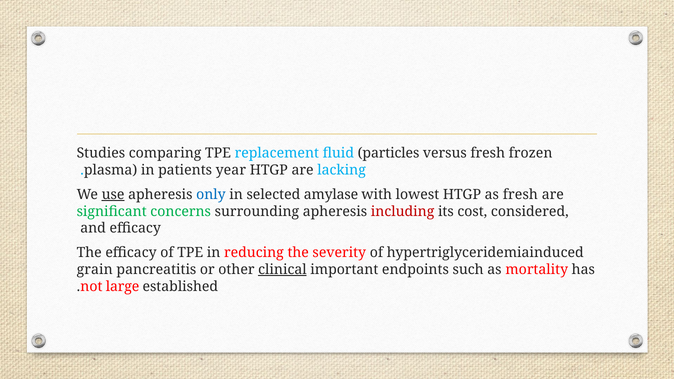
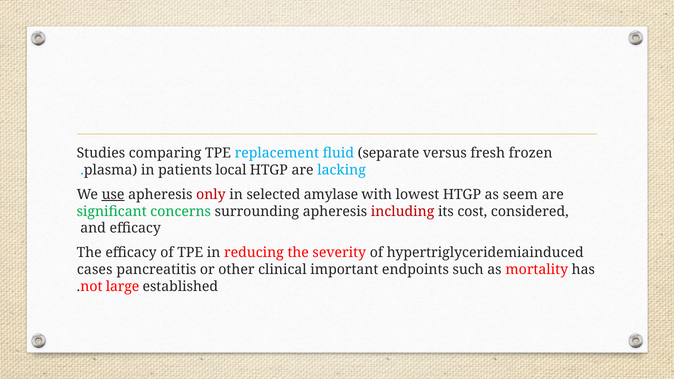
particles: particles -> separate
year: year -> local
only colour: blue -> red
as fresh: fresh -> seem
grain: grain -> cases
clinical underline: present -> none
